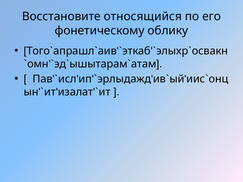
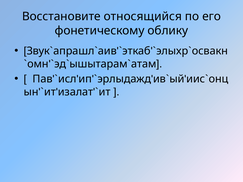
Того: Того -> Звук
